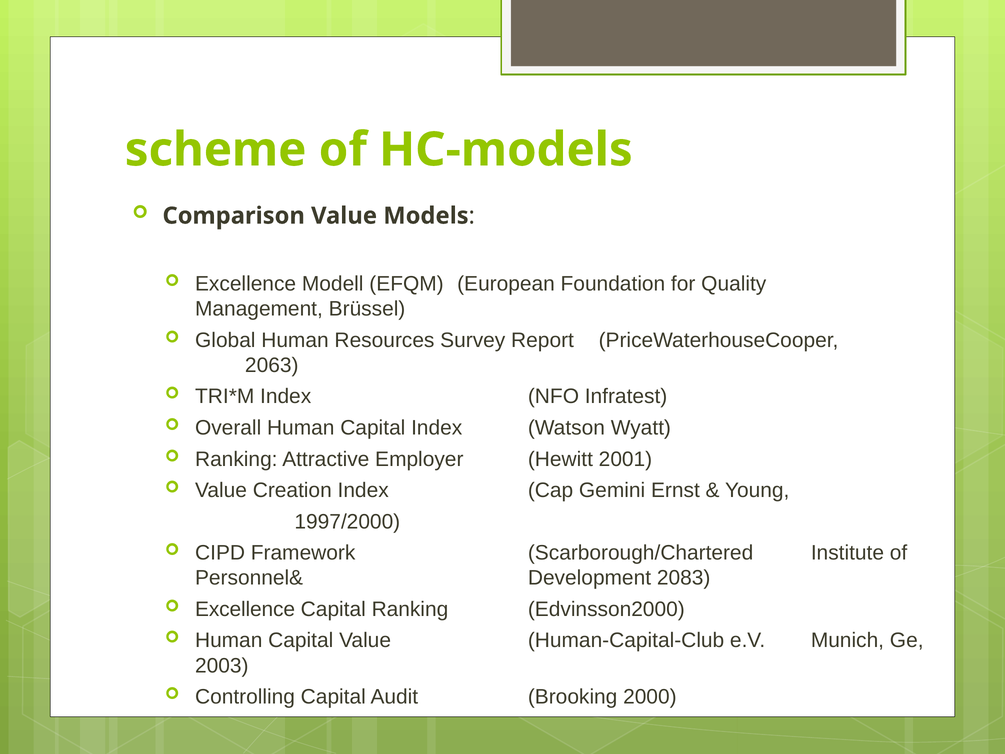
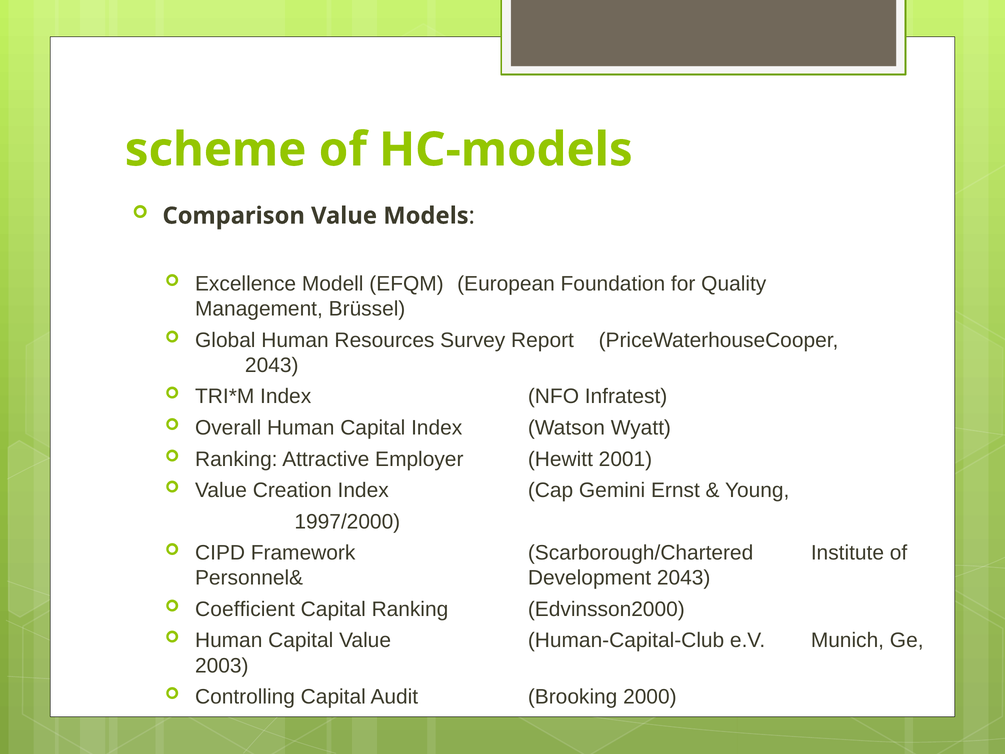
2063 at (272, 365): 2063 -> 2043
Development 2083: 2083 -> 2043
Excellence at (245, 609): Excellence -> Coefficient
